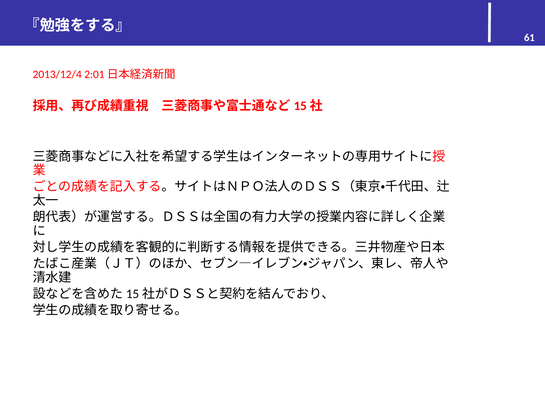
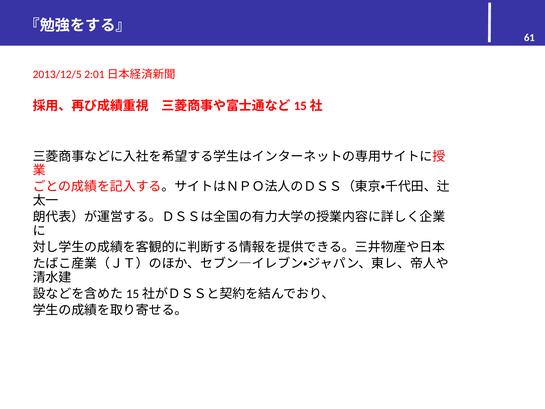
2013/12/4: 2013/12/4 -> 2013/12/5
